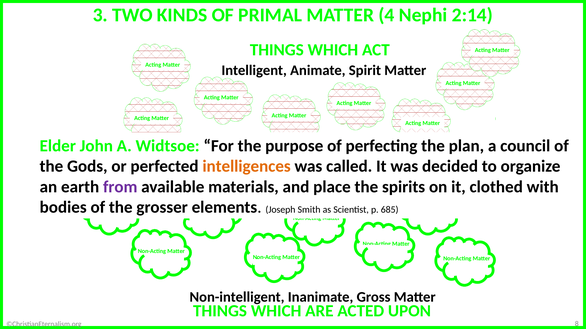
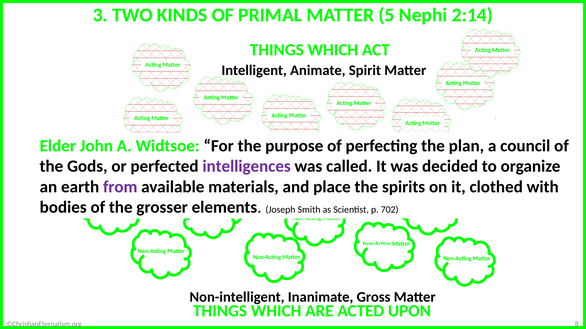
4: 4 -> 5
intelligences colour: orange -> purple
685: 685 -> 702
